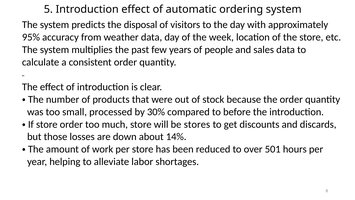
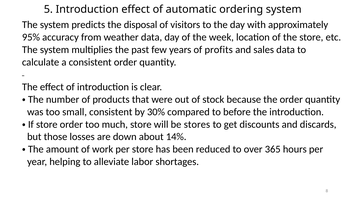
people: people -> profits
small processed: processed -> consistent
501: 501 -> 365
